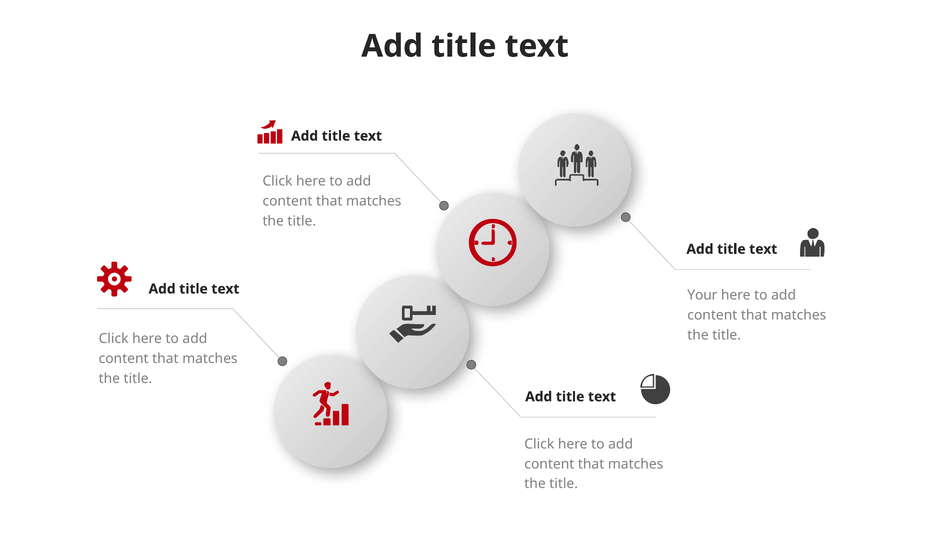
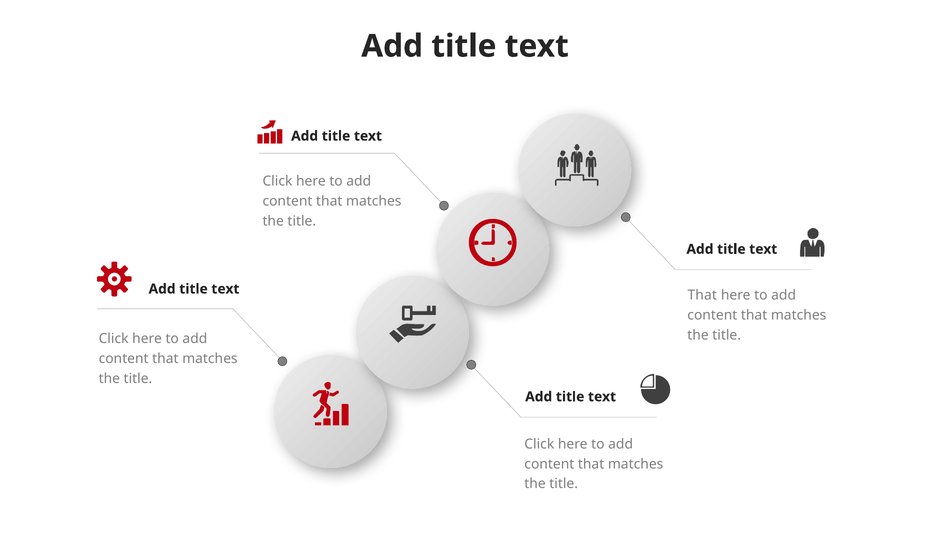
Your at (702, 295): Your -> That
